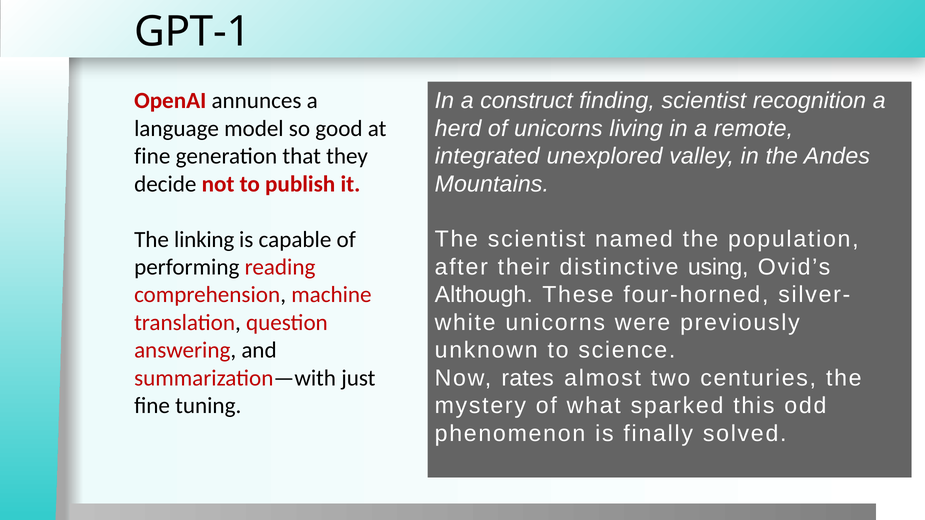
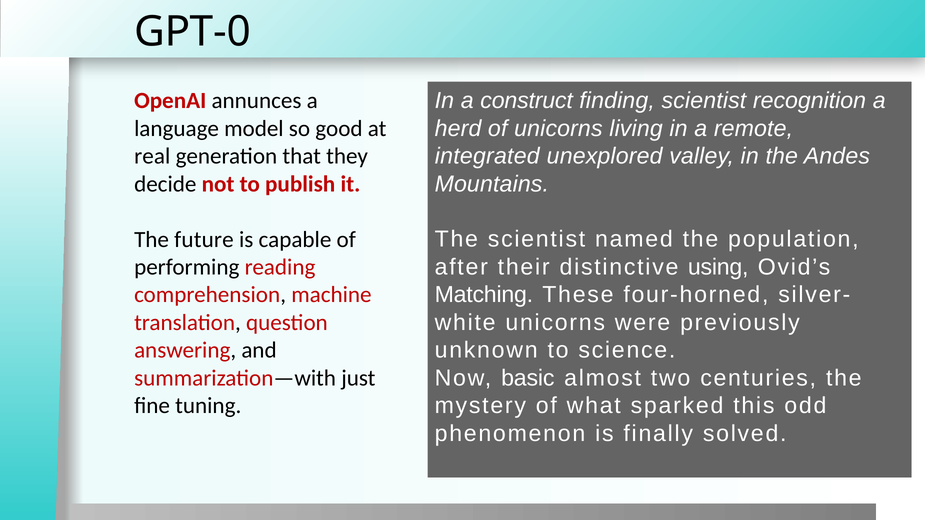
GPT-1: GPT-1 -> GPT-0
fine at (152, 156): fine -> real
linking: linking -> future
Although: Although -> Matching
rates: rates -> basic
